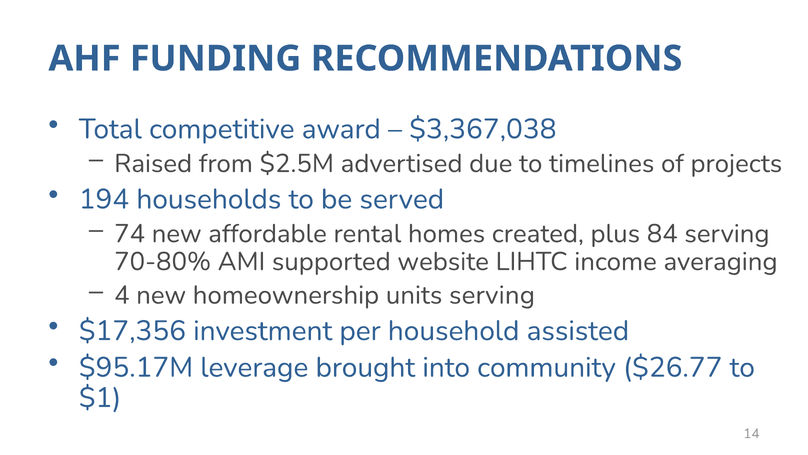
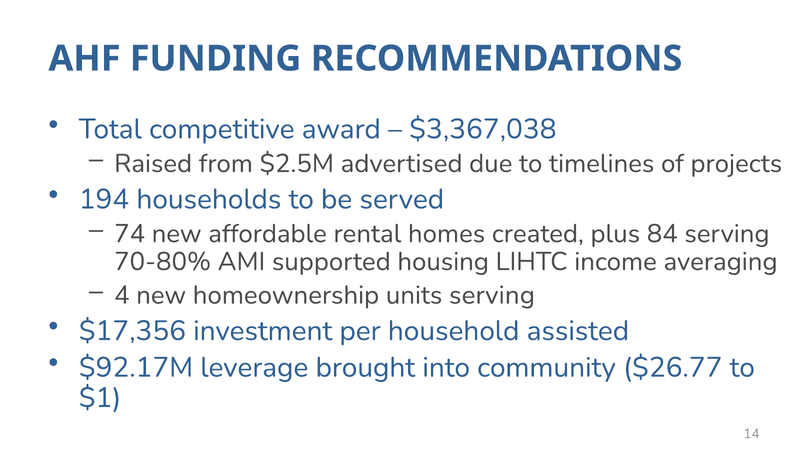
website: website -> housing
$95.17M: $95.17M -> $92.17M
